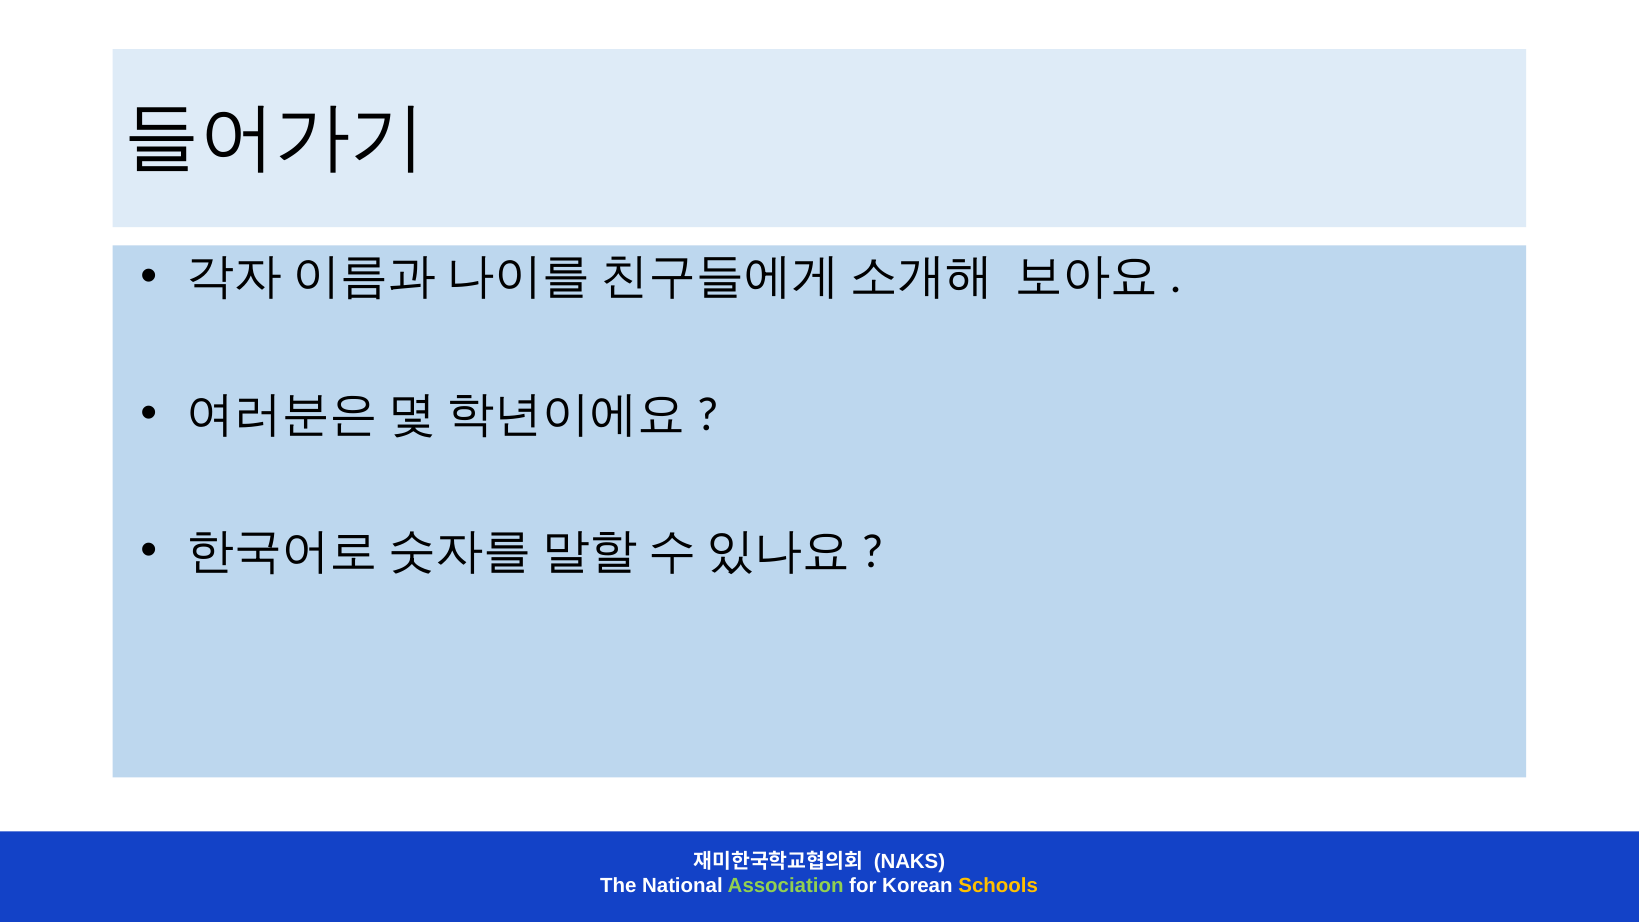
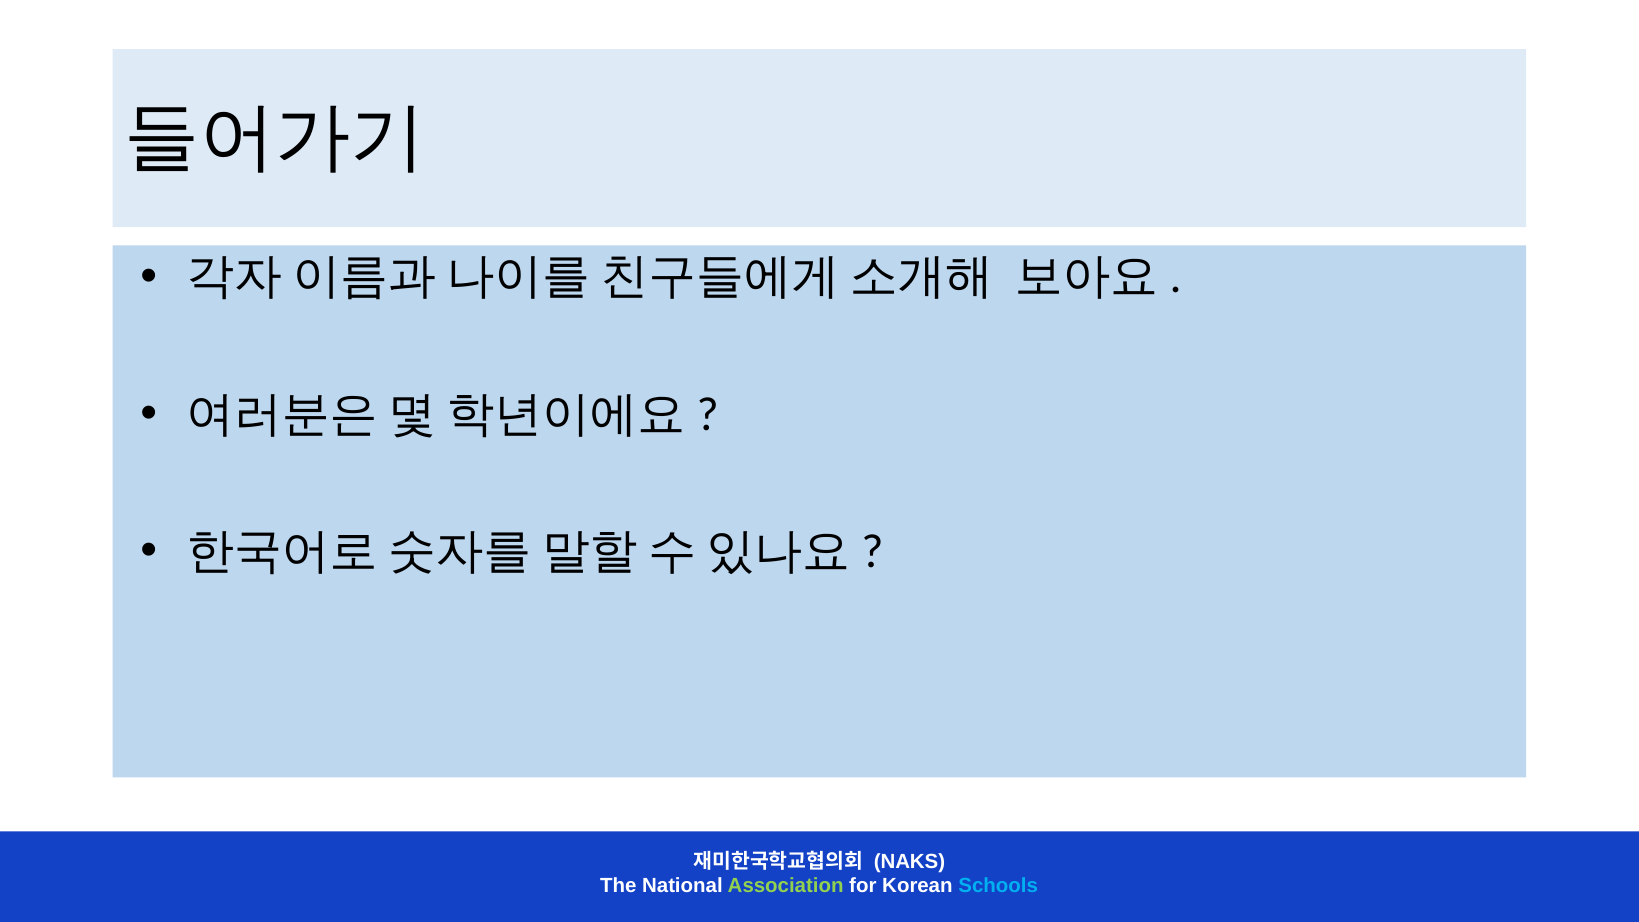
Schools colour: yellow -> light blue
